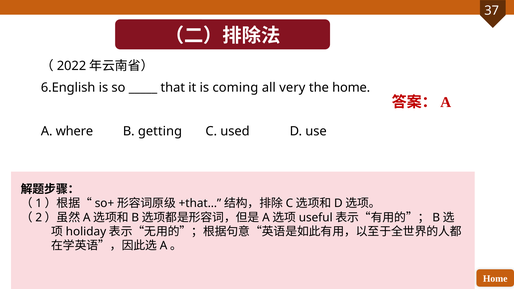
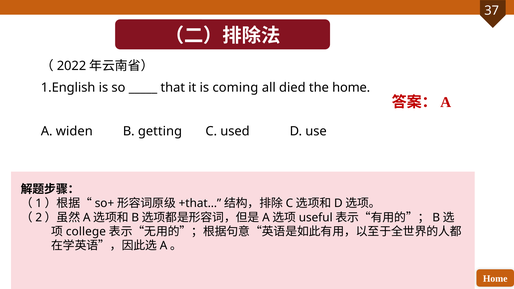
6.English: 6.English -> 1.English
very: very -> died
where: where -> widen
holiday: holiday -> college
